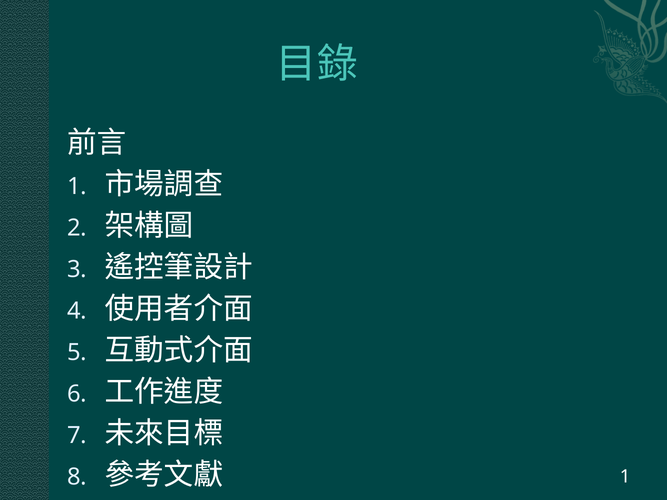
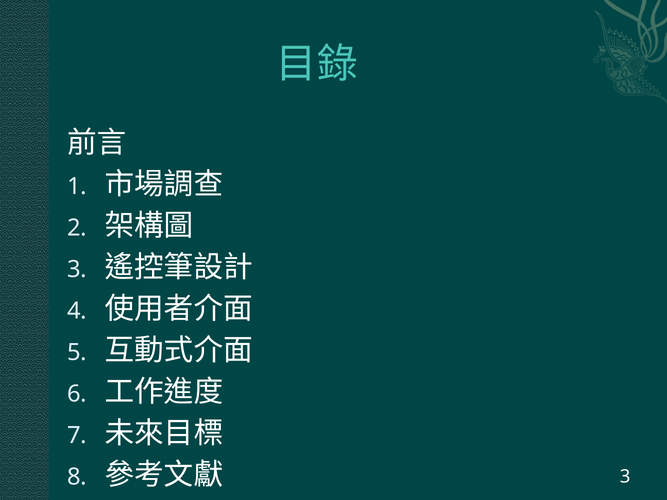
1 at (625, 477): 1 -> 3
